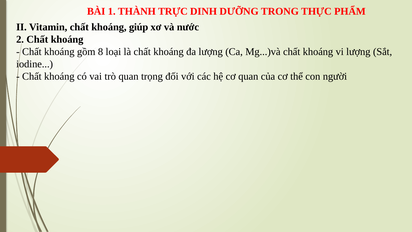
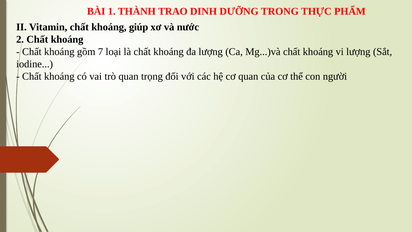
TRỰC: TRỰC -> TRAO
8: 8 -> 7
